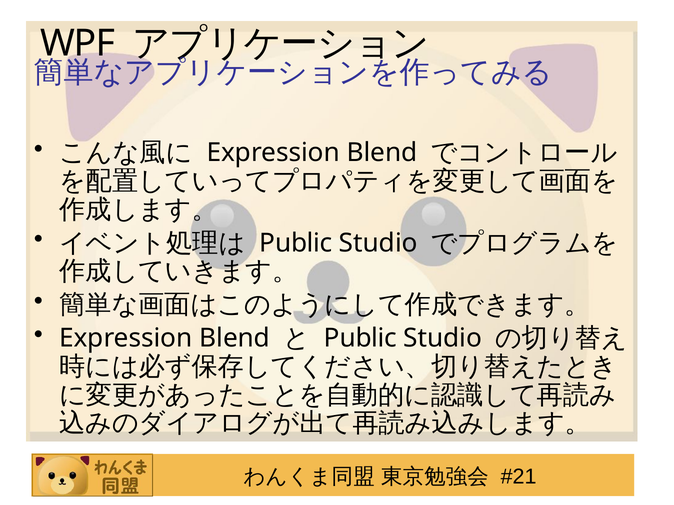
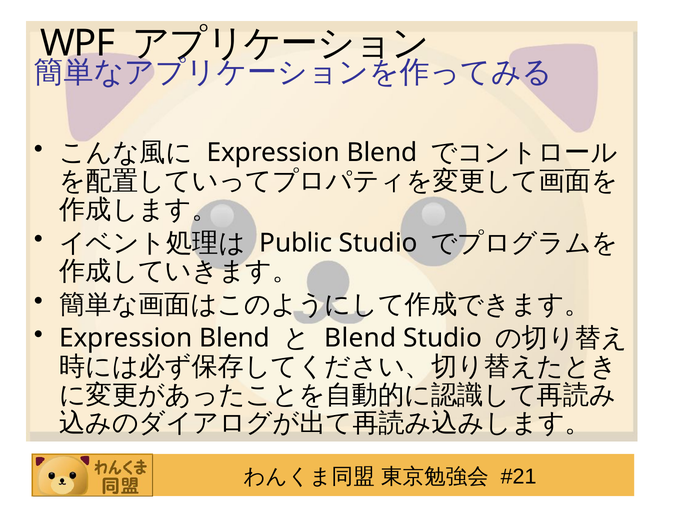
Public at (360, 339): Public -> Blend
